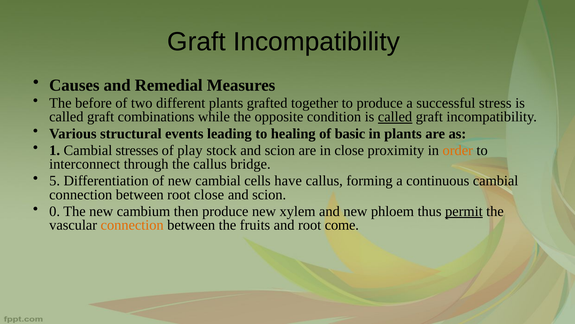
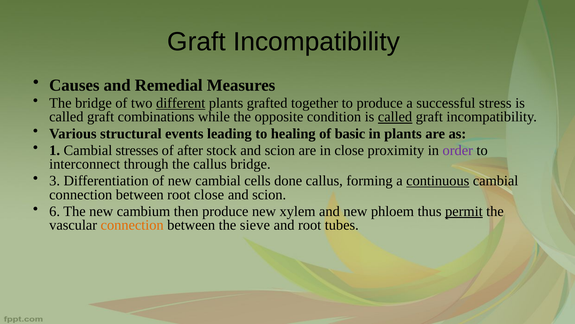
The before: before -> bridge
different underline: none -> present
play: play -> after
order colour: orange -> purple
5: 5 -> 3
have: have -> done
continuous underline: none -> present
0: 0 -> 6
fruits: fruits -> sieve
come: come -> tubes
